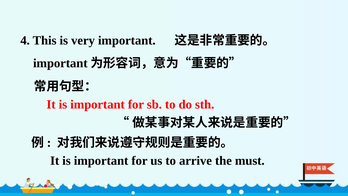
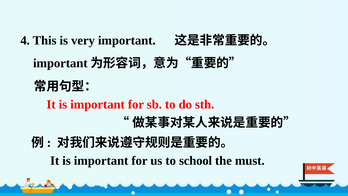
arrive: arrive -> school
